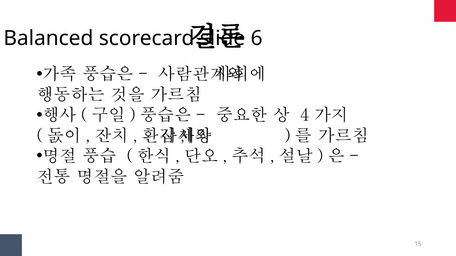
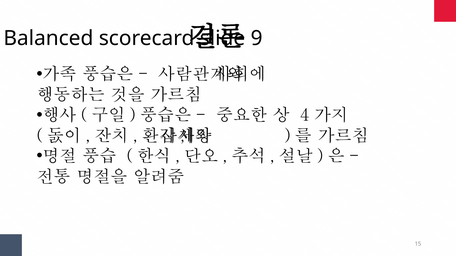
6: 6 -> 9
